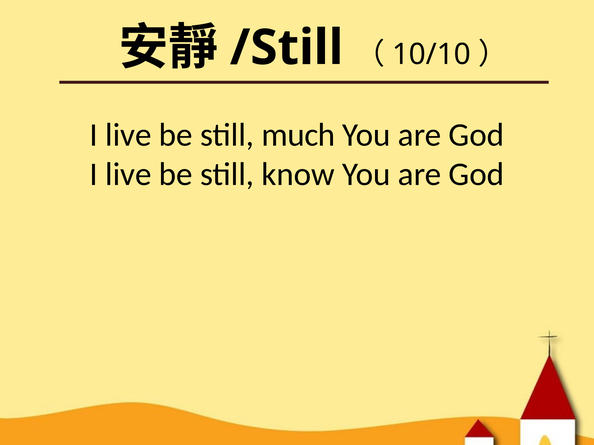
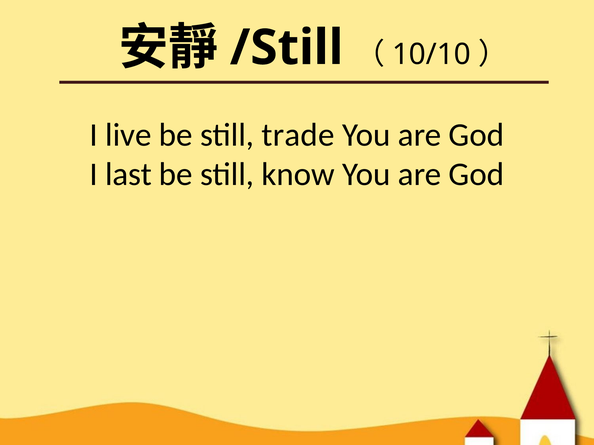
much: much -> trade
live at (128, 175): live -> last
